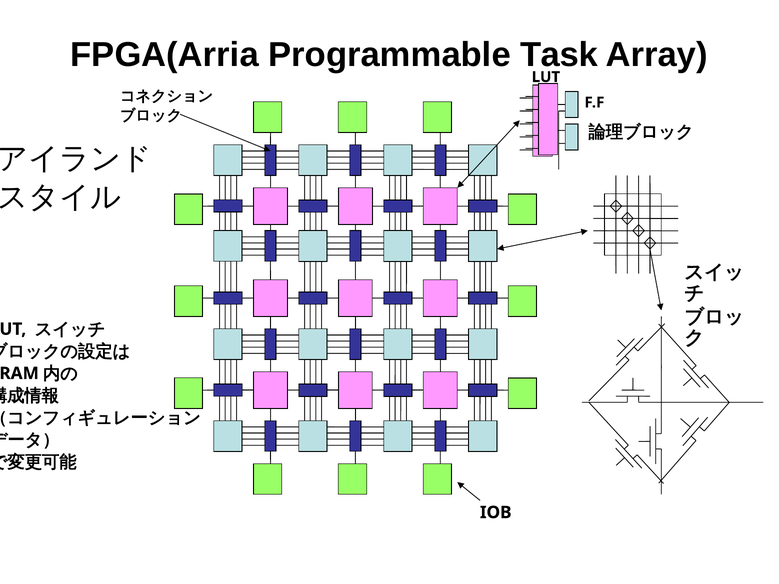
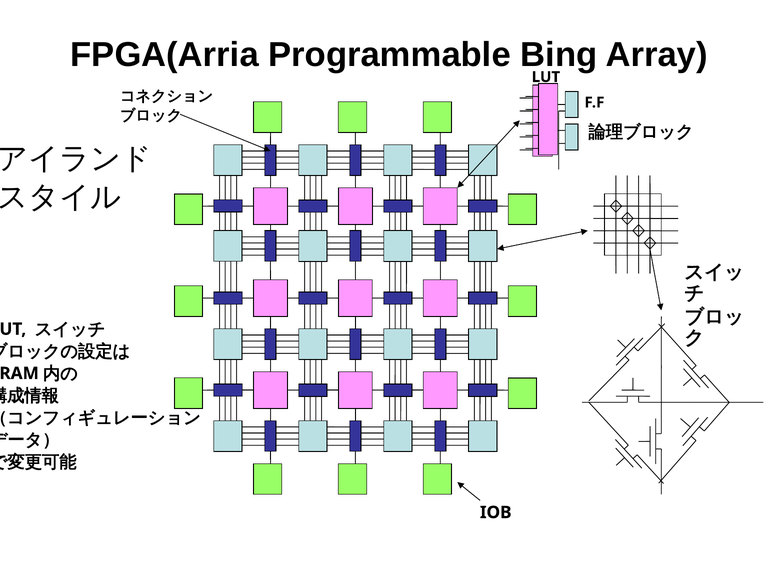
Task: Task -> Bing
